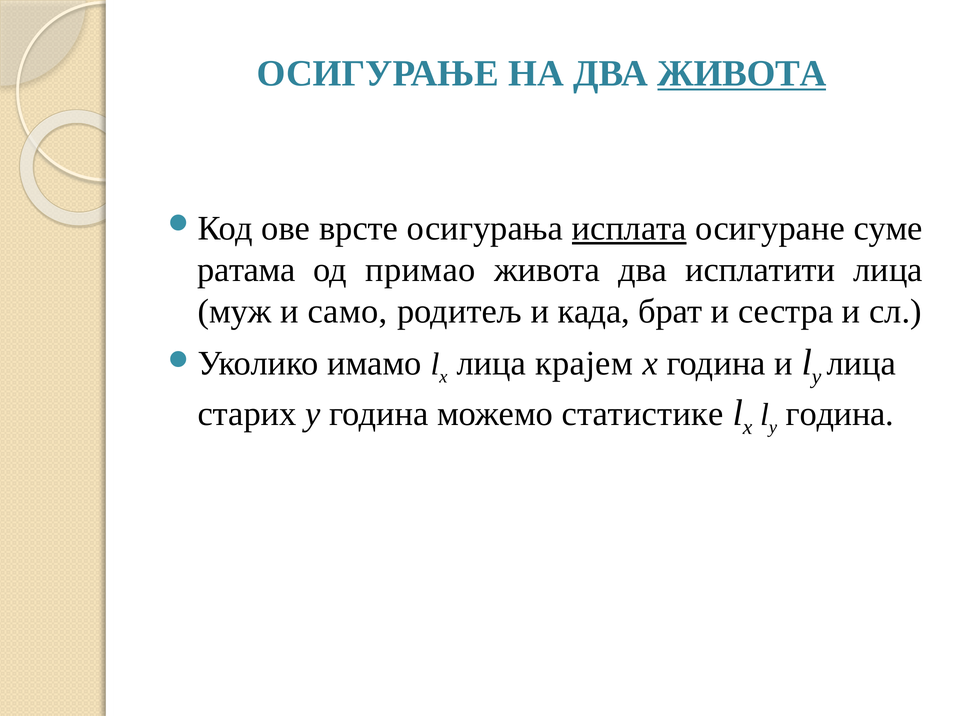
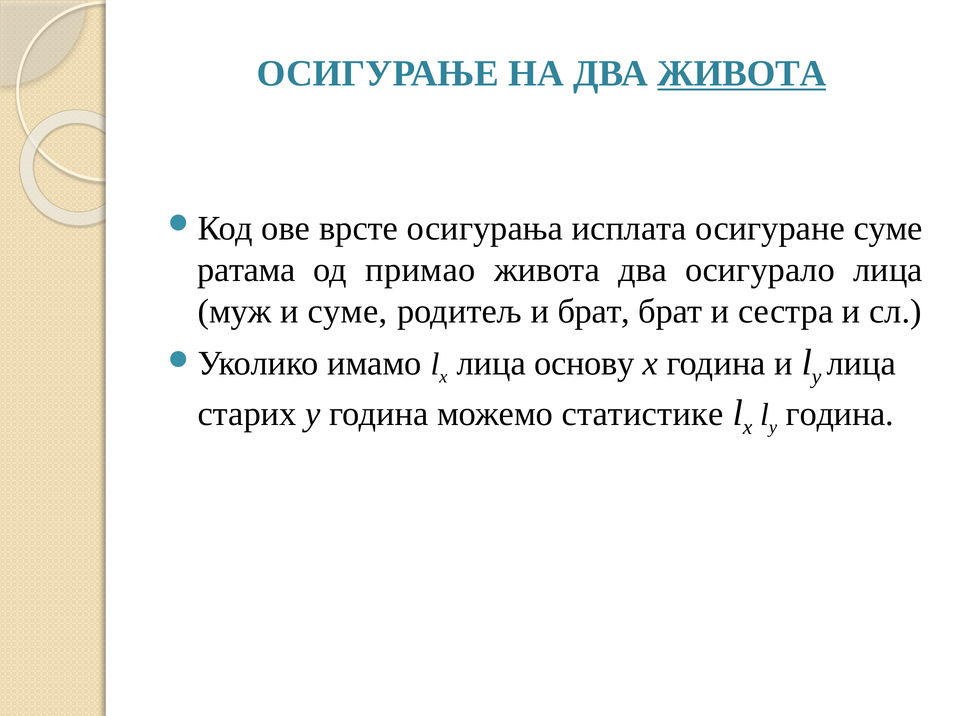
исплата underline: present -> none
исплатити: исплатити -> осигурало
и само: само -> суме
и када: када -> брат
крајем: крајем -> основу
